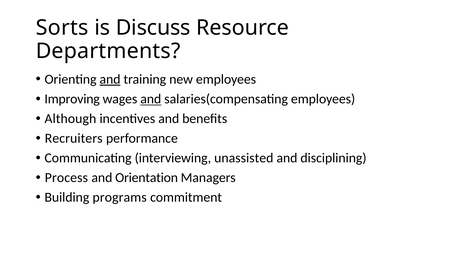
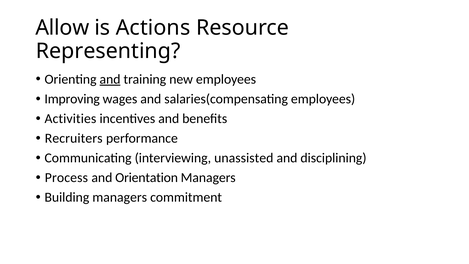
Sorts: Sorts -> Allow
Discuss: Discuss -> Actions
Departments: Departments -> Representing
and at (151, 99) underline: present -> none
Although: Although -> Activities
Building programs: programs -> managers
